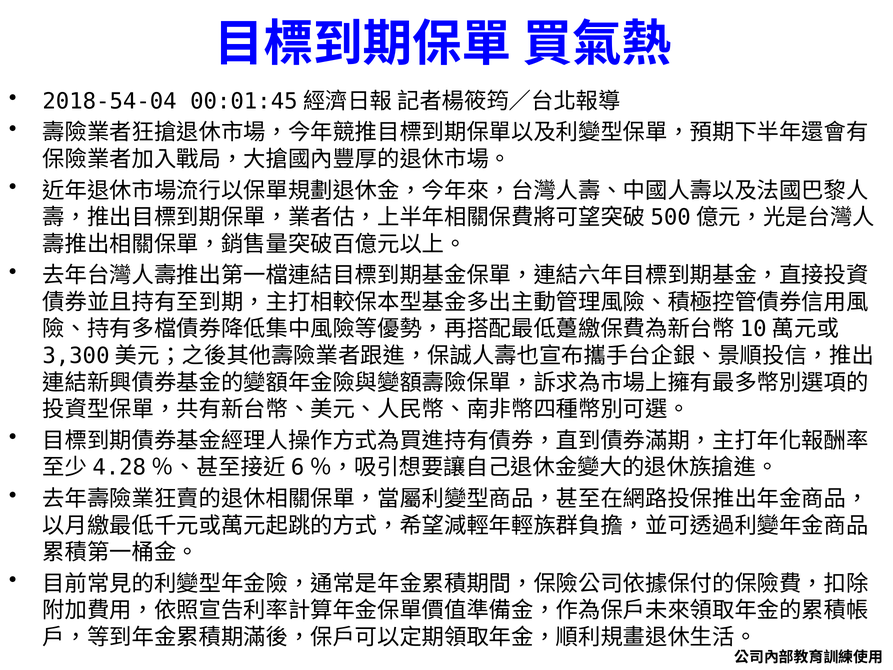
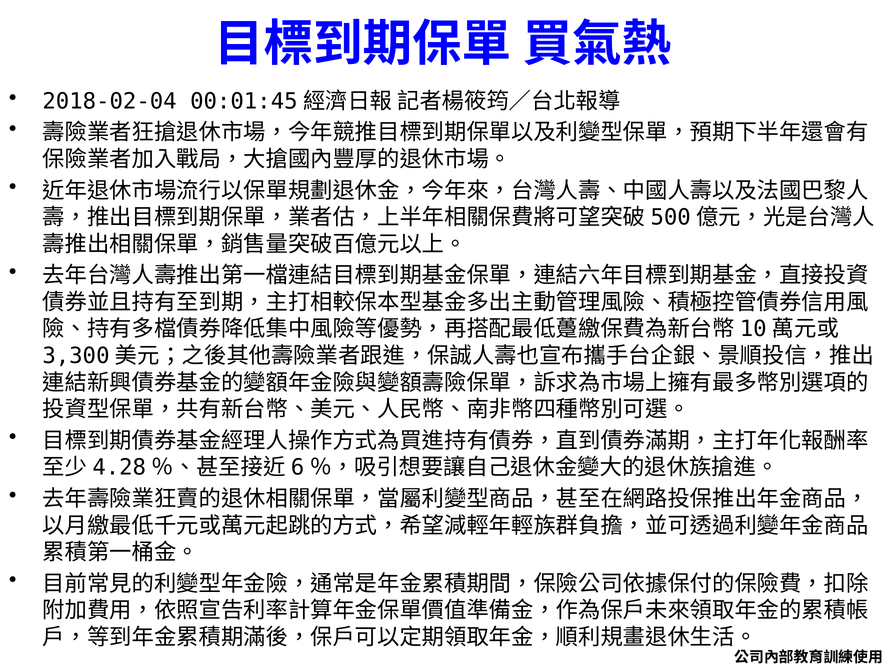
2018-54-04: 2018-54-04 -> 2018-02-04
